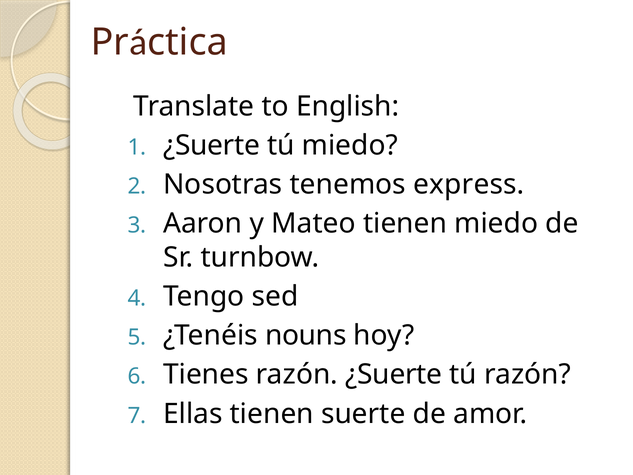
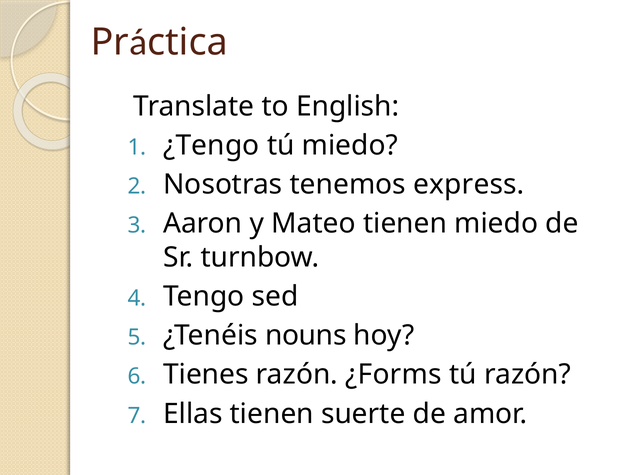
¿Suerte at (212, 145): ¿Suerte -> ¿Tengo
razón ¿Suerte: ¿Suerte -> ¿Forms
